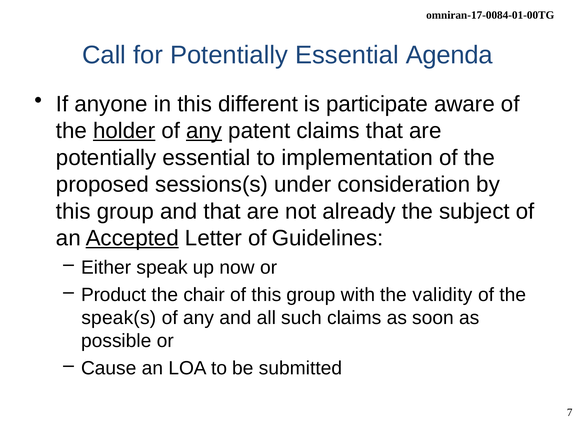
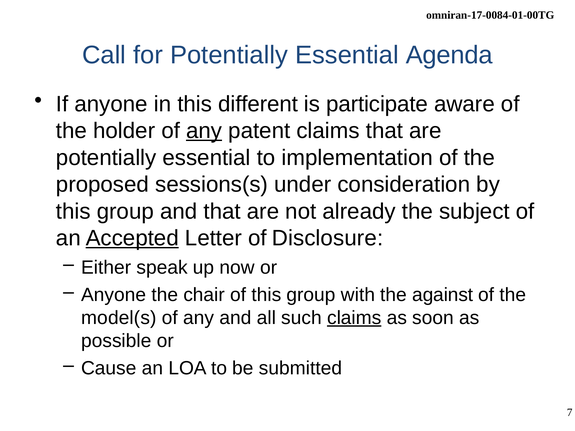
holder underline: present -> none
Guidelines: Guidelines -> Disclosure
Product at (114, 295): Product -> Anyone
validity: validity -> against
speak(s: speak(s -> model(s
claims at (354, 318) underline: none -> present
